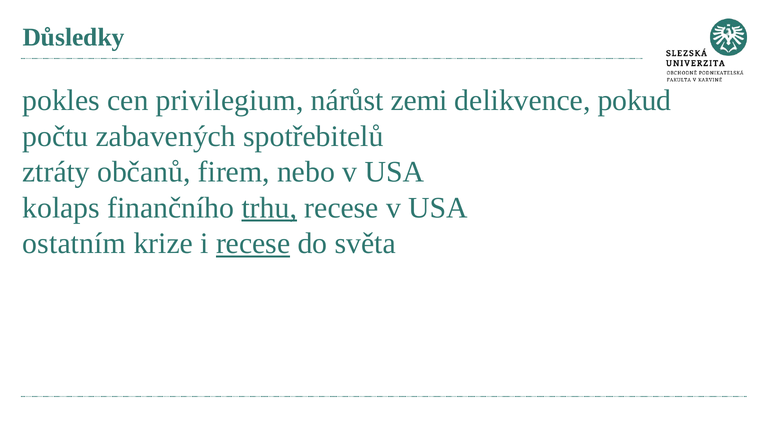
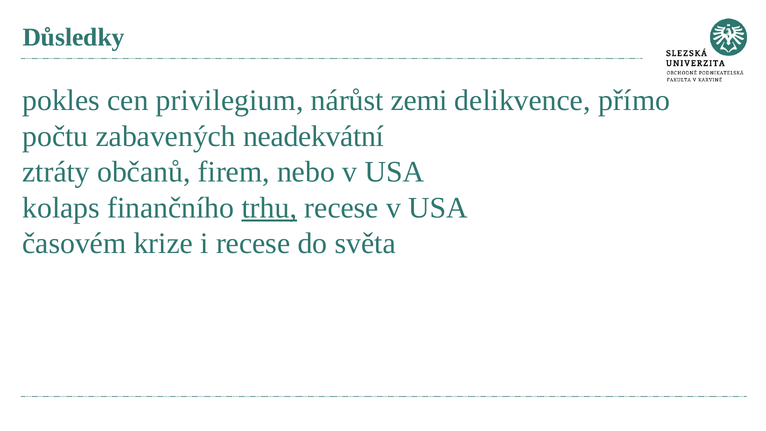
pokud: pokud -> přímo
spotřebitelů: spotřebitelů -> neadekvátní
ostatním: ostatním -> časovém
recese at (253, 243) underline: present -> none
